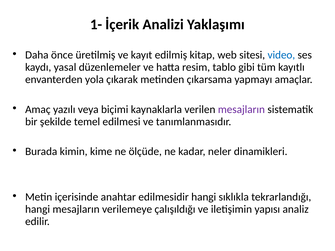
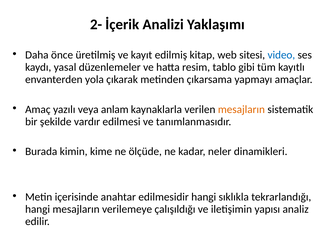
1-: 1- -> 2-
biçimi: biçimi -> anlam
mesajların at (241, 110) colour: purple -> orange
temel: temel -> vardır
